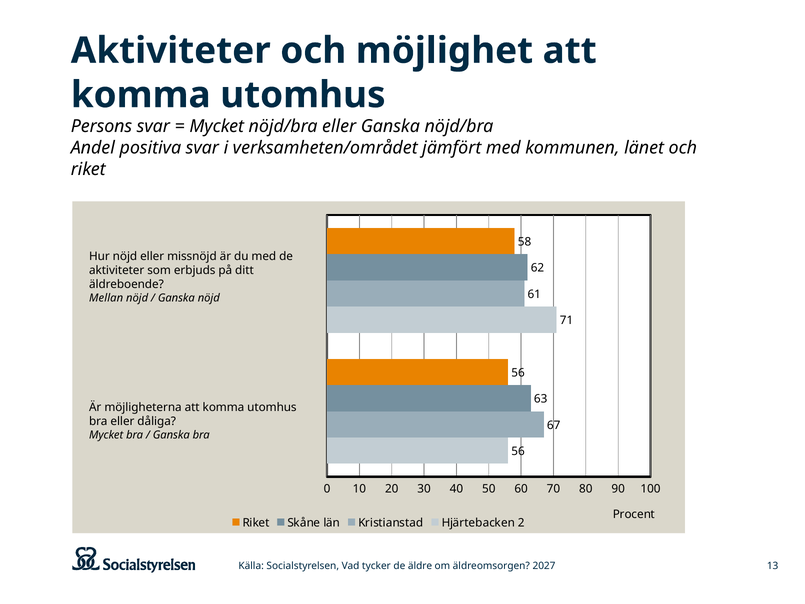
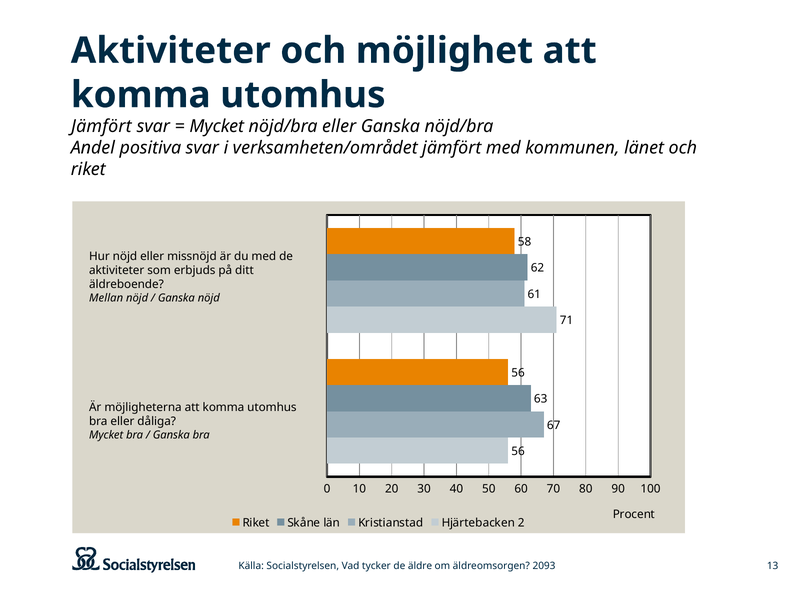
Persons at (101, 126): Persons -> Jämfört
2027: 2027 -> 2093
